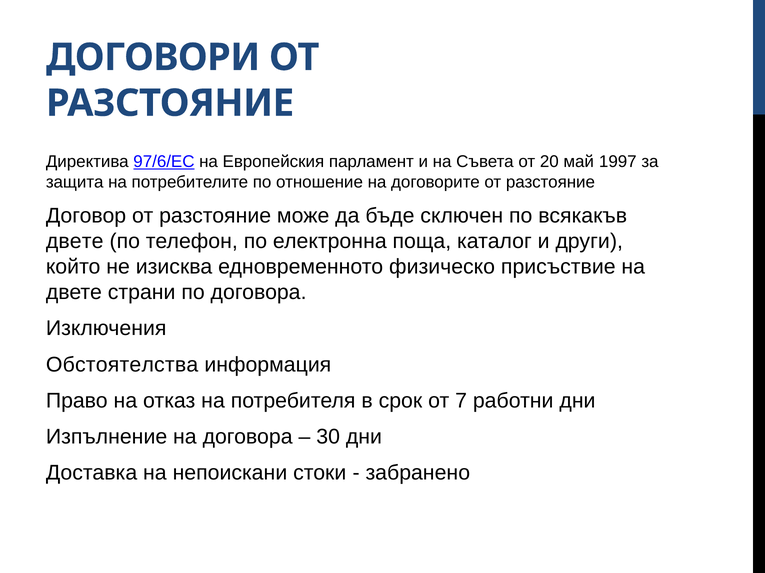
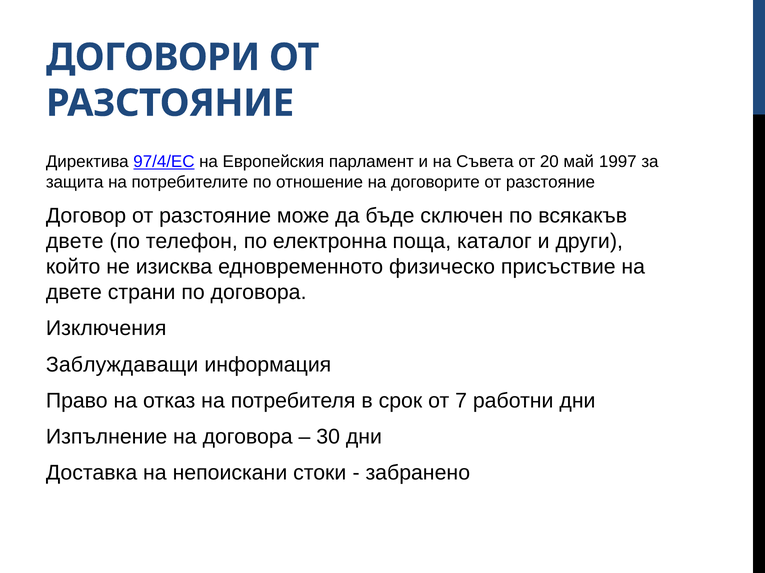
97/6/EC: 97/6/EC -> 97/4/EC
Обстоятелства: Обстоятелства -> Заблуждаващи
